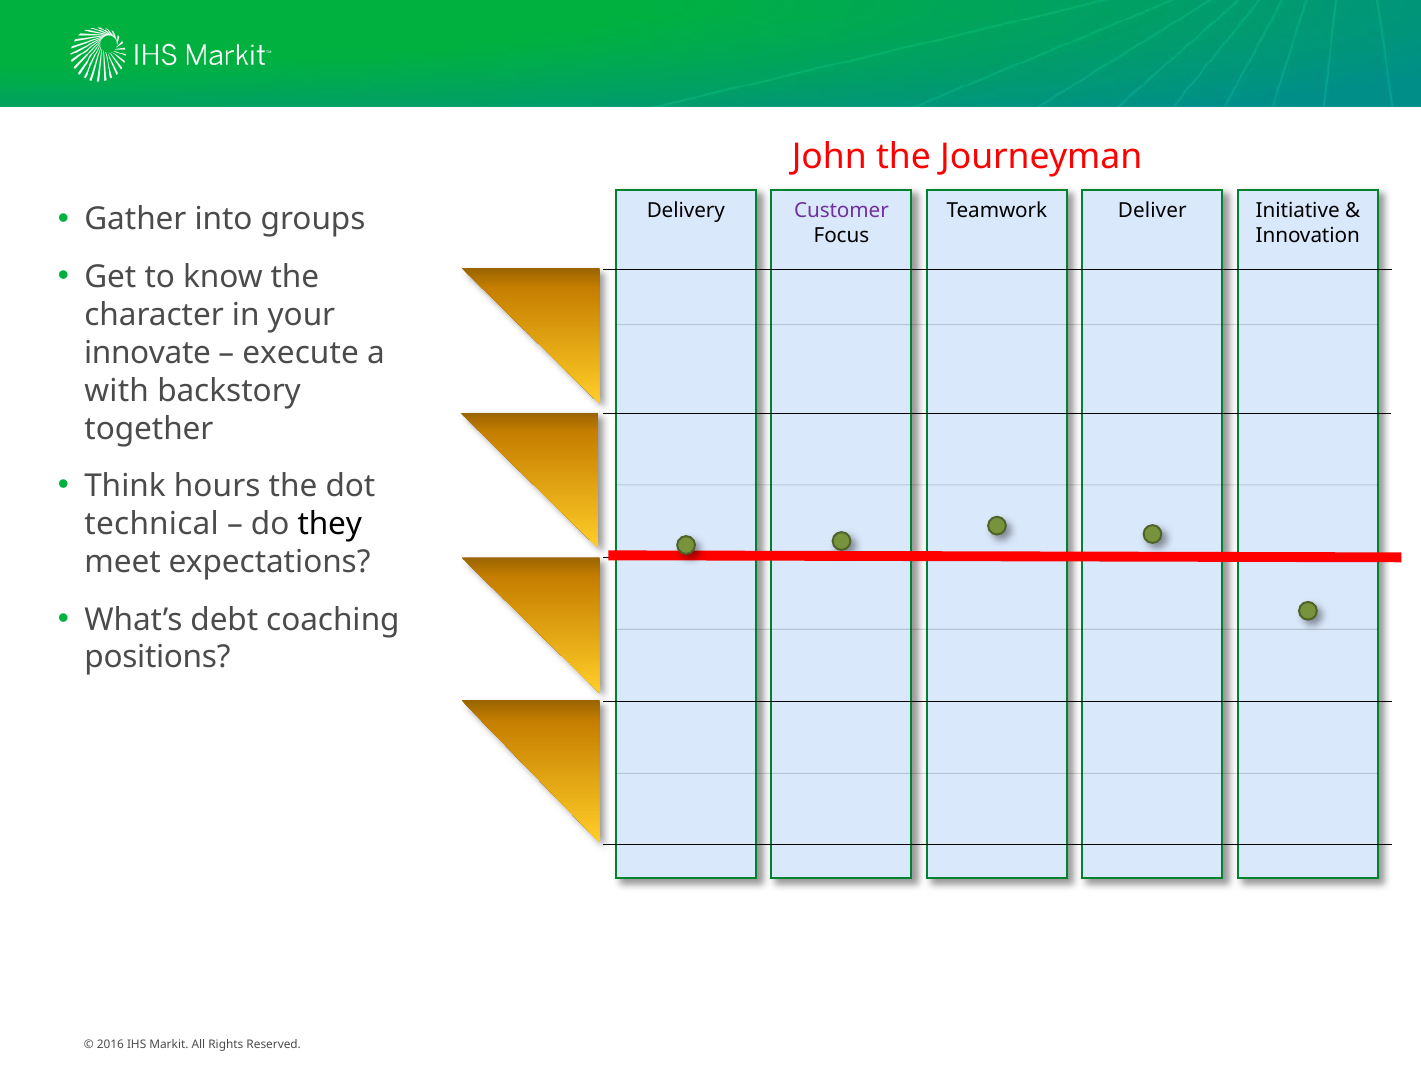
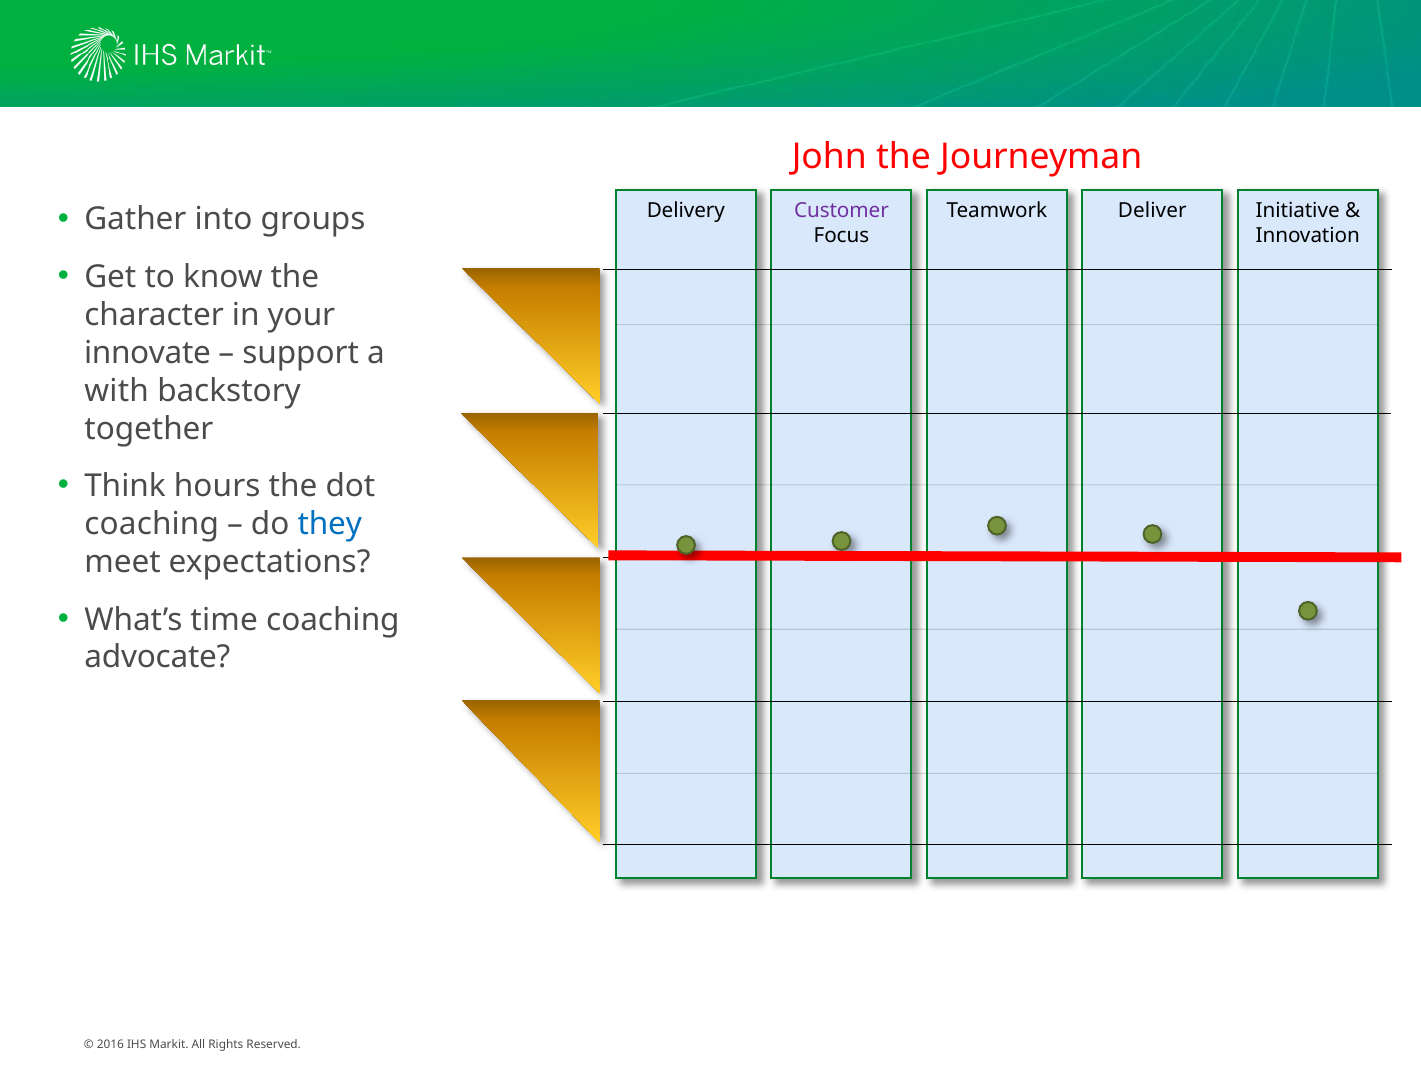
execute at (301, 353): execute -> support
technical at (152, 524): technical -> coaching
they colour: black -> blue
debt: debt -> time
positions: positions -> advocate
